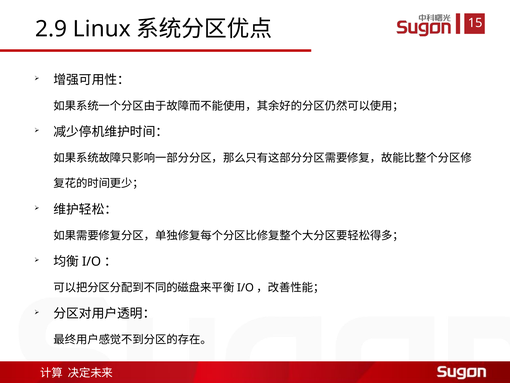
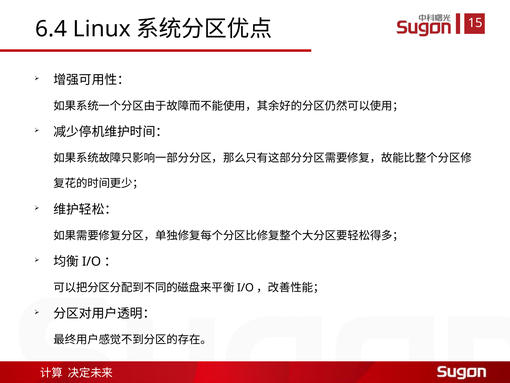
2.9: 2.9 -> 6.4
